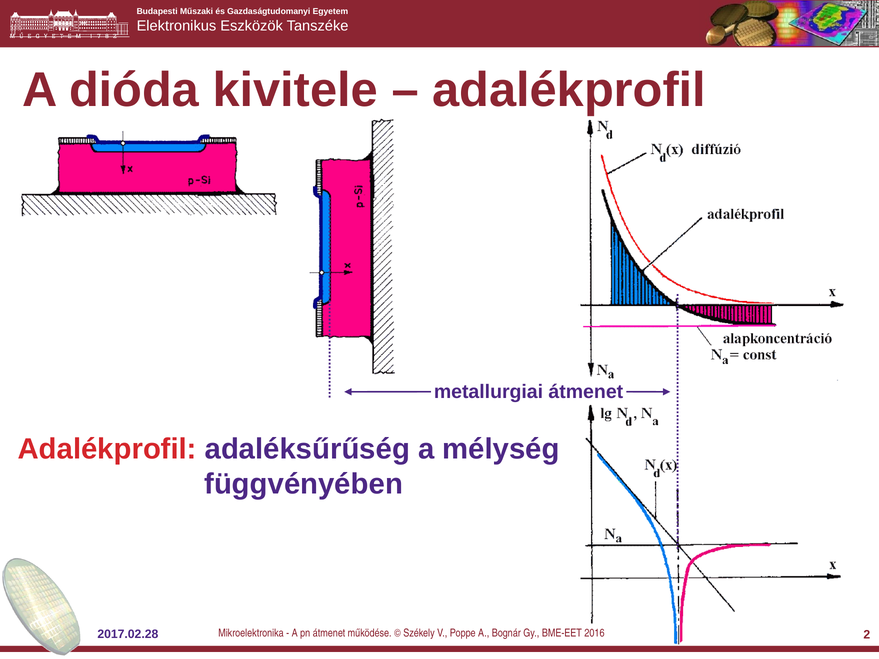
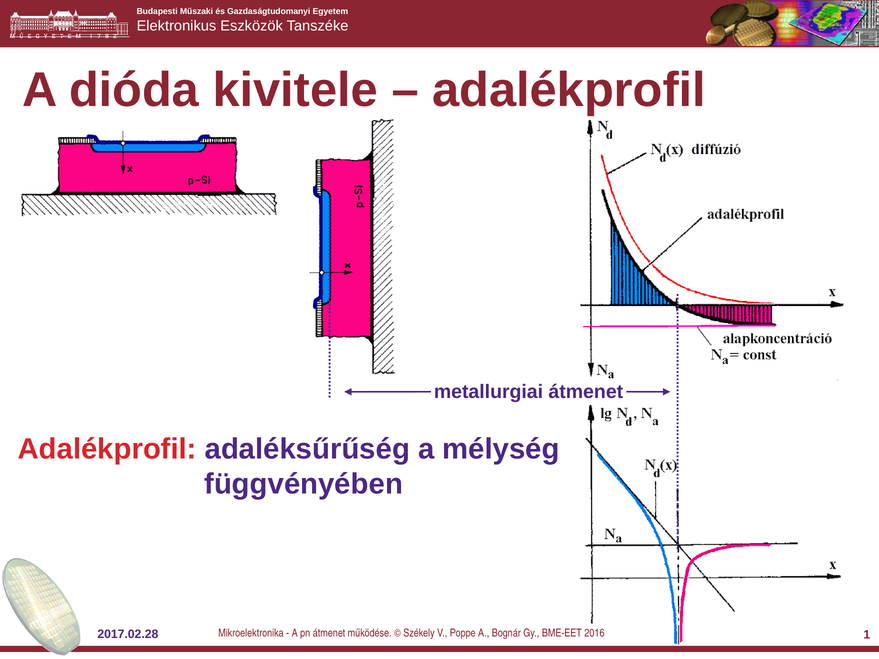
2: 2 -> 1
